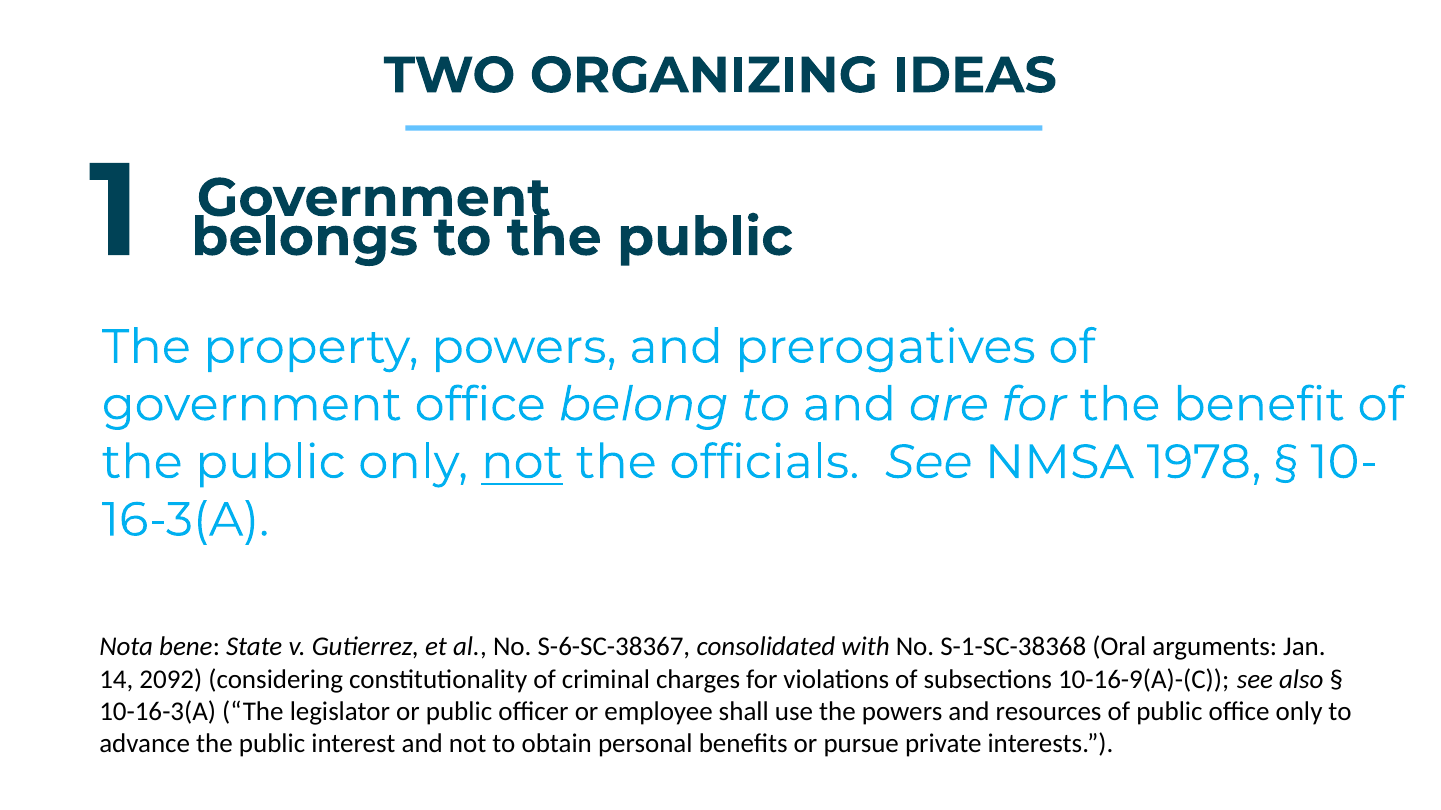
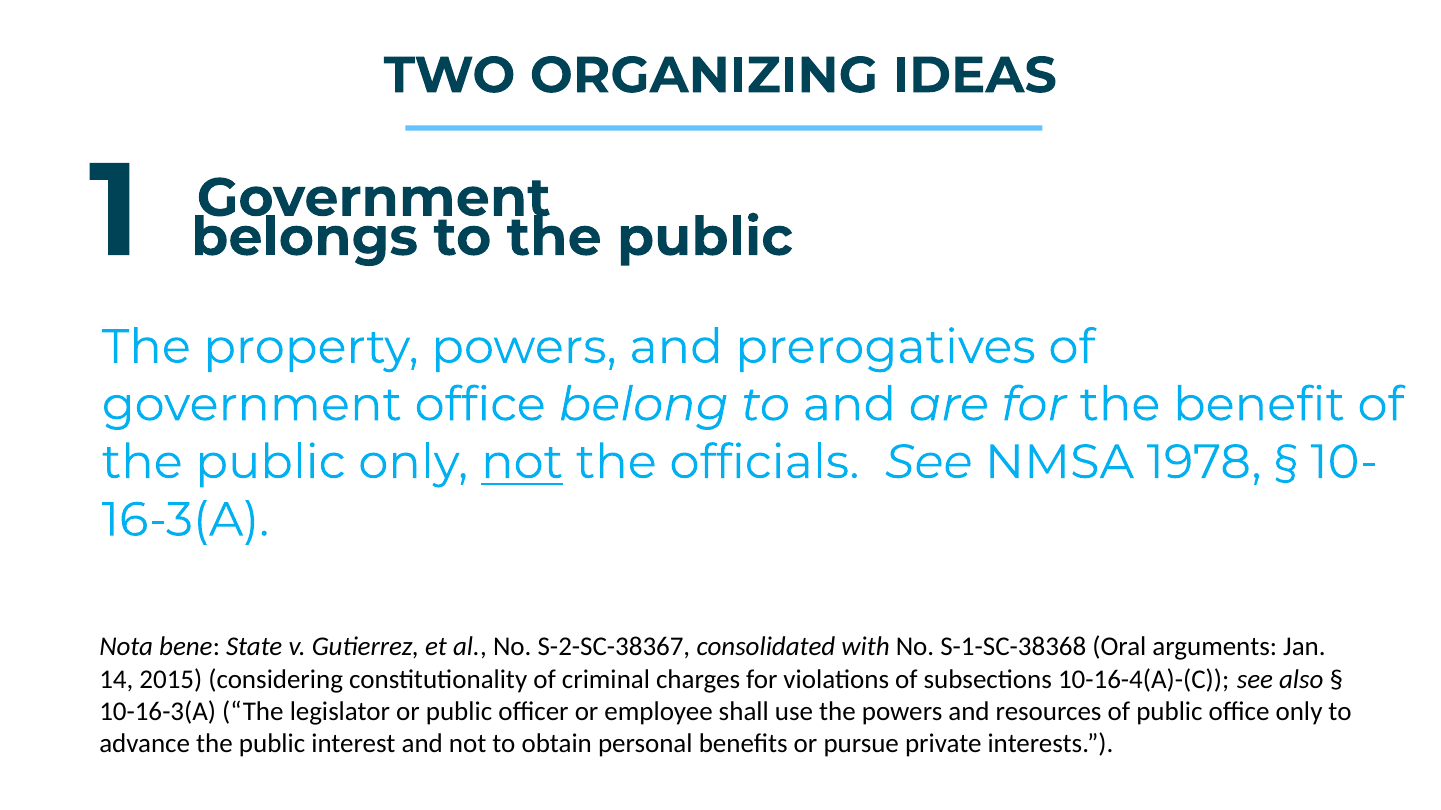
S-6-SC-38367: S-6-SC-38367 -> S-2-SC-38367
2092: 2092 -> 2015
10-16-9(A)-(C: 10-16-9(A)-(C -> 10-16-4(A)-(C
